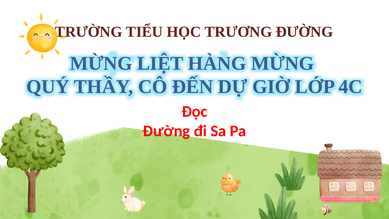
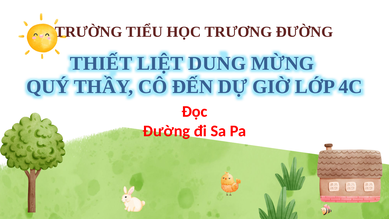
MỪNG at (101, 63): MỪNG -> THIẾT
HÀNG: HÀNG -> DUNG
